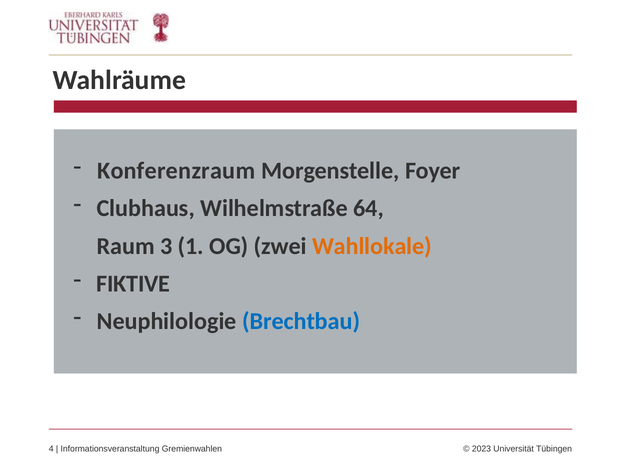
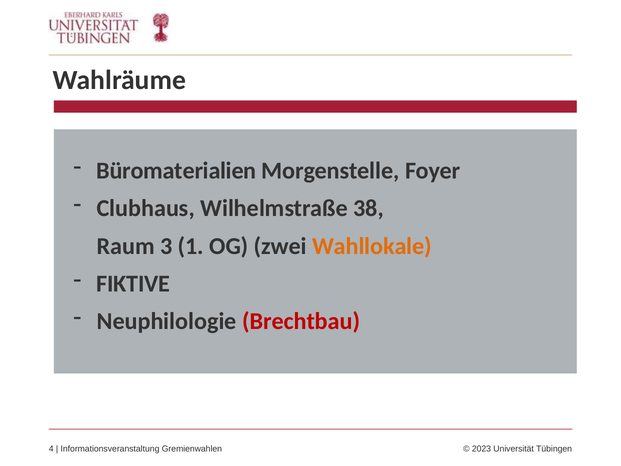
Konferenzraum: Konferenzraum -> Büromaterialien
64: 64 -> 38
Brechtbau colour: blue -> red
